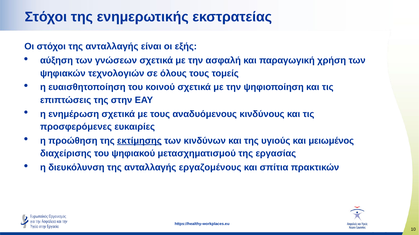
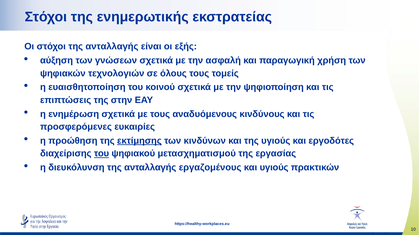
μειωμένος: μειωμένος -> εργοδότες
του at (102, 154) underline: none -> present
και σπίτια: σπίτια -> υγιούς
